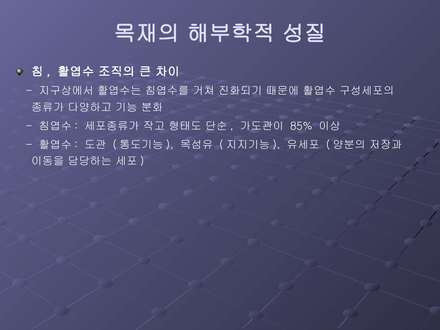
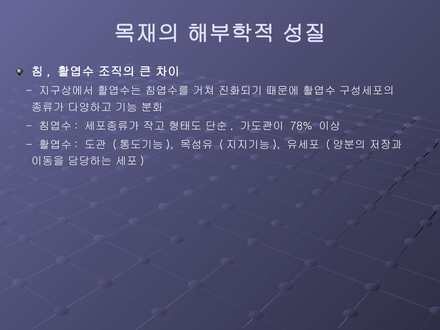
85%: 85% -> 78%
